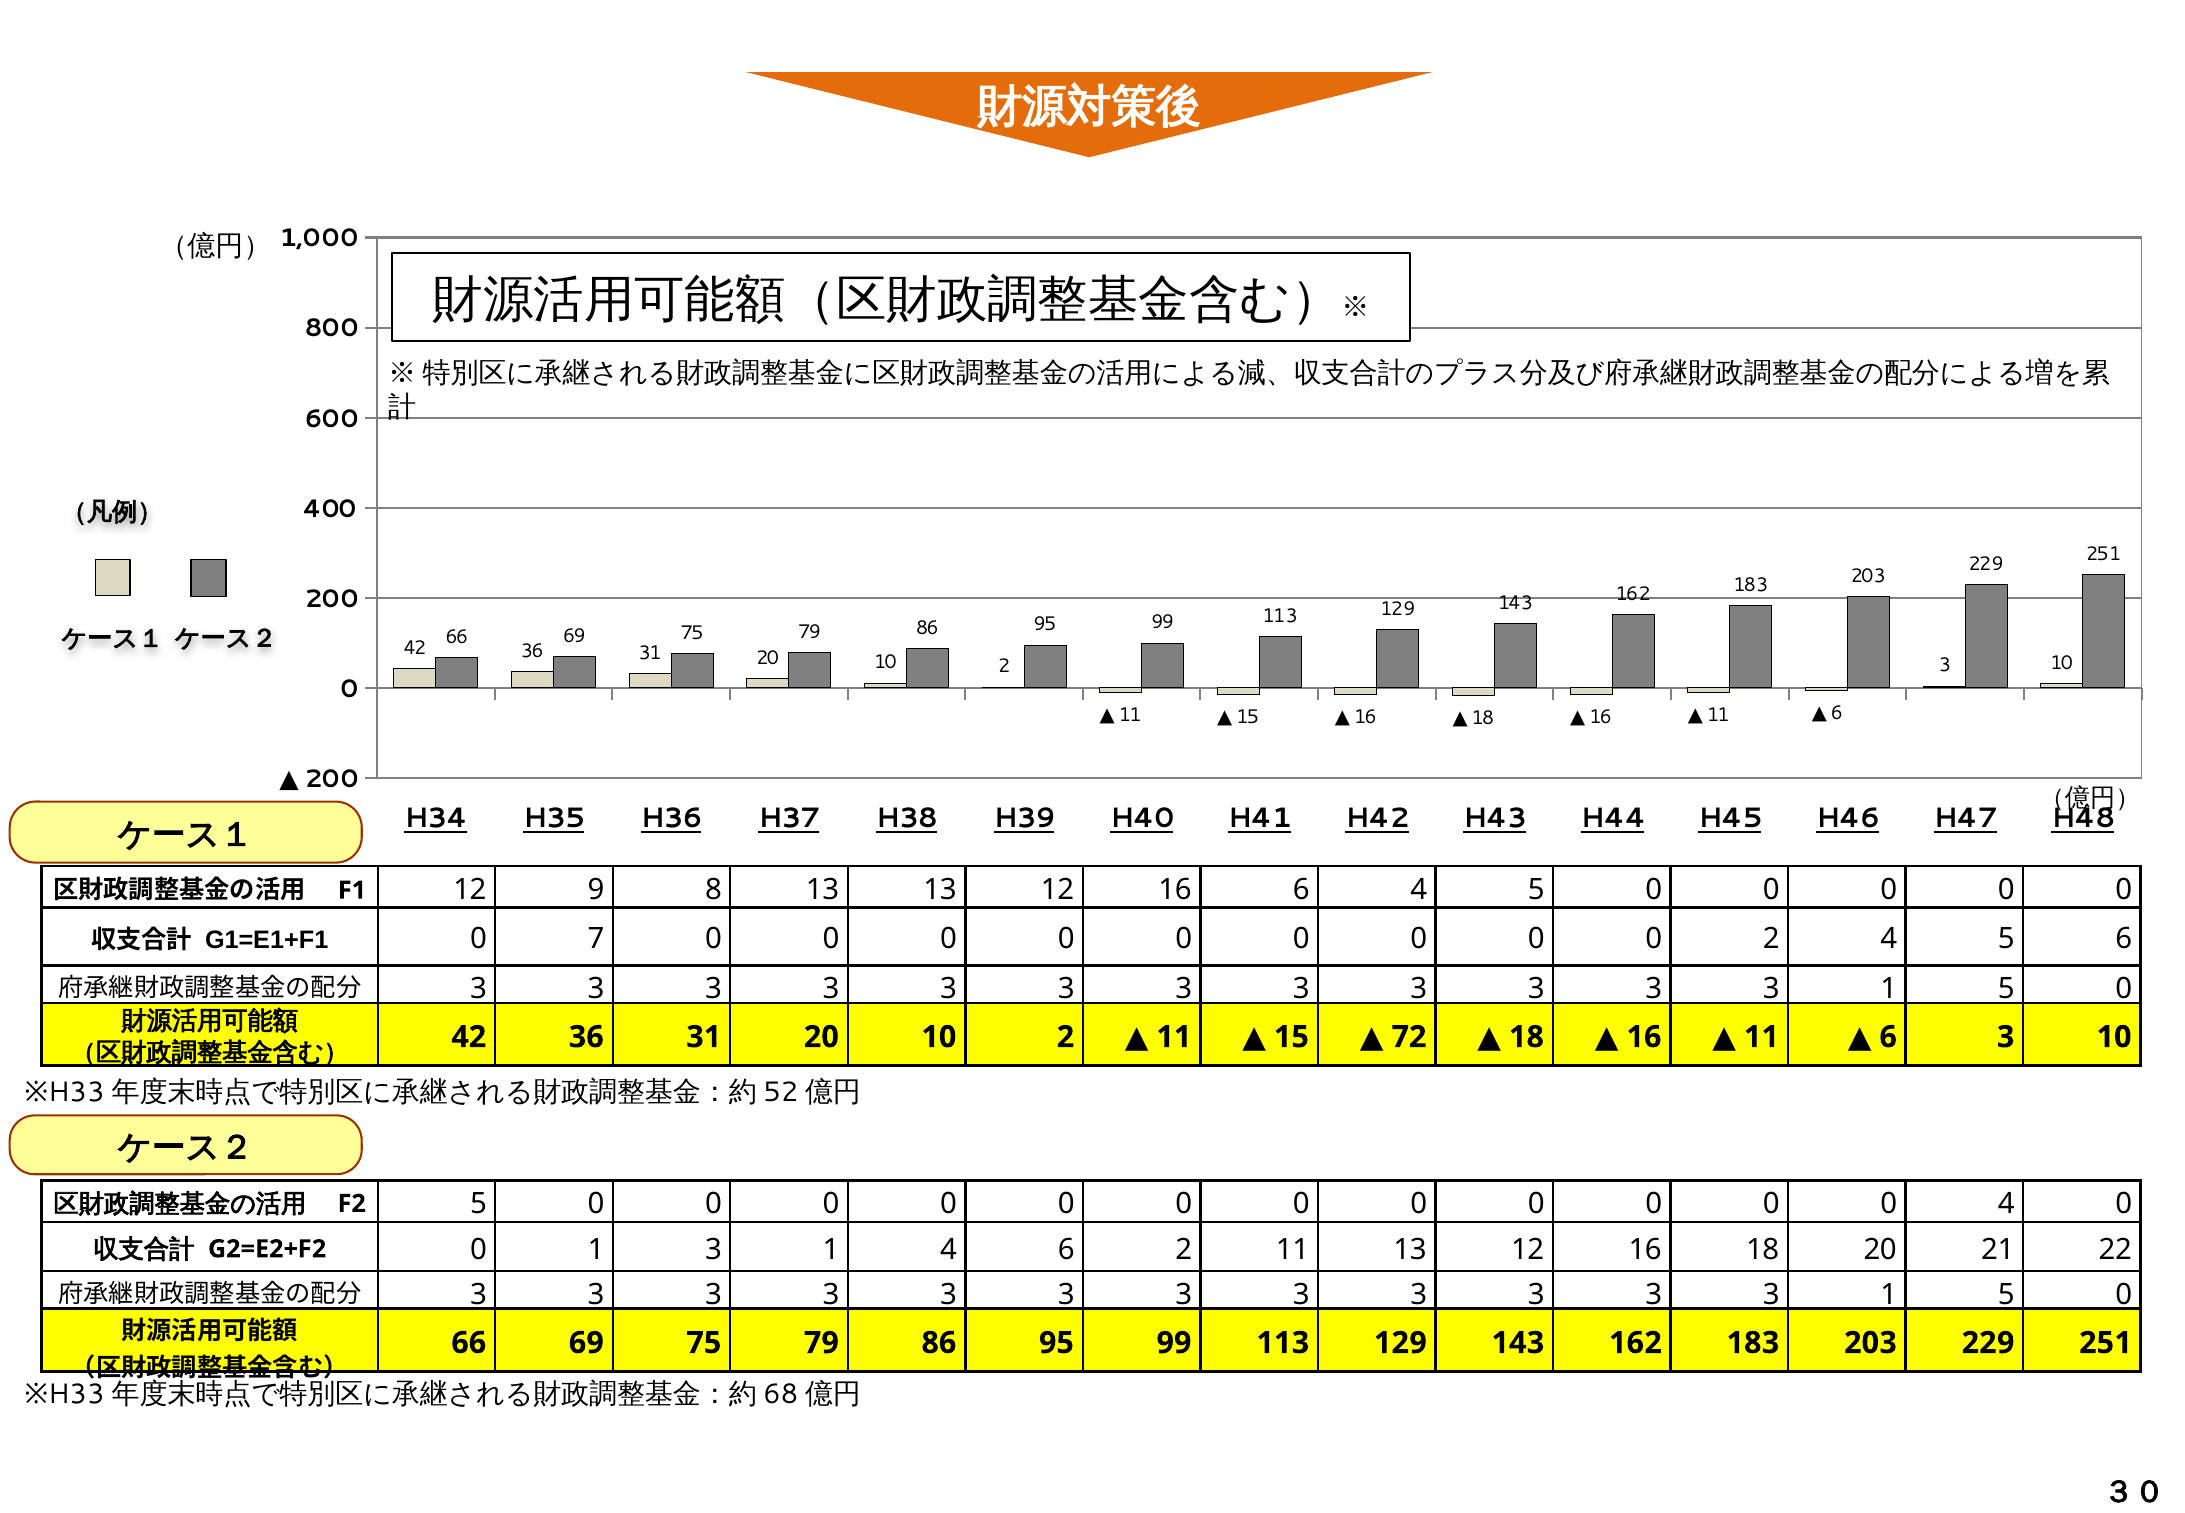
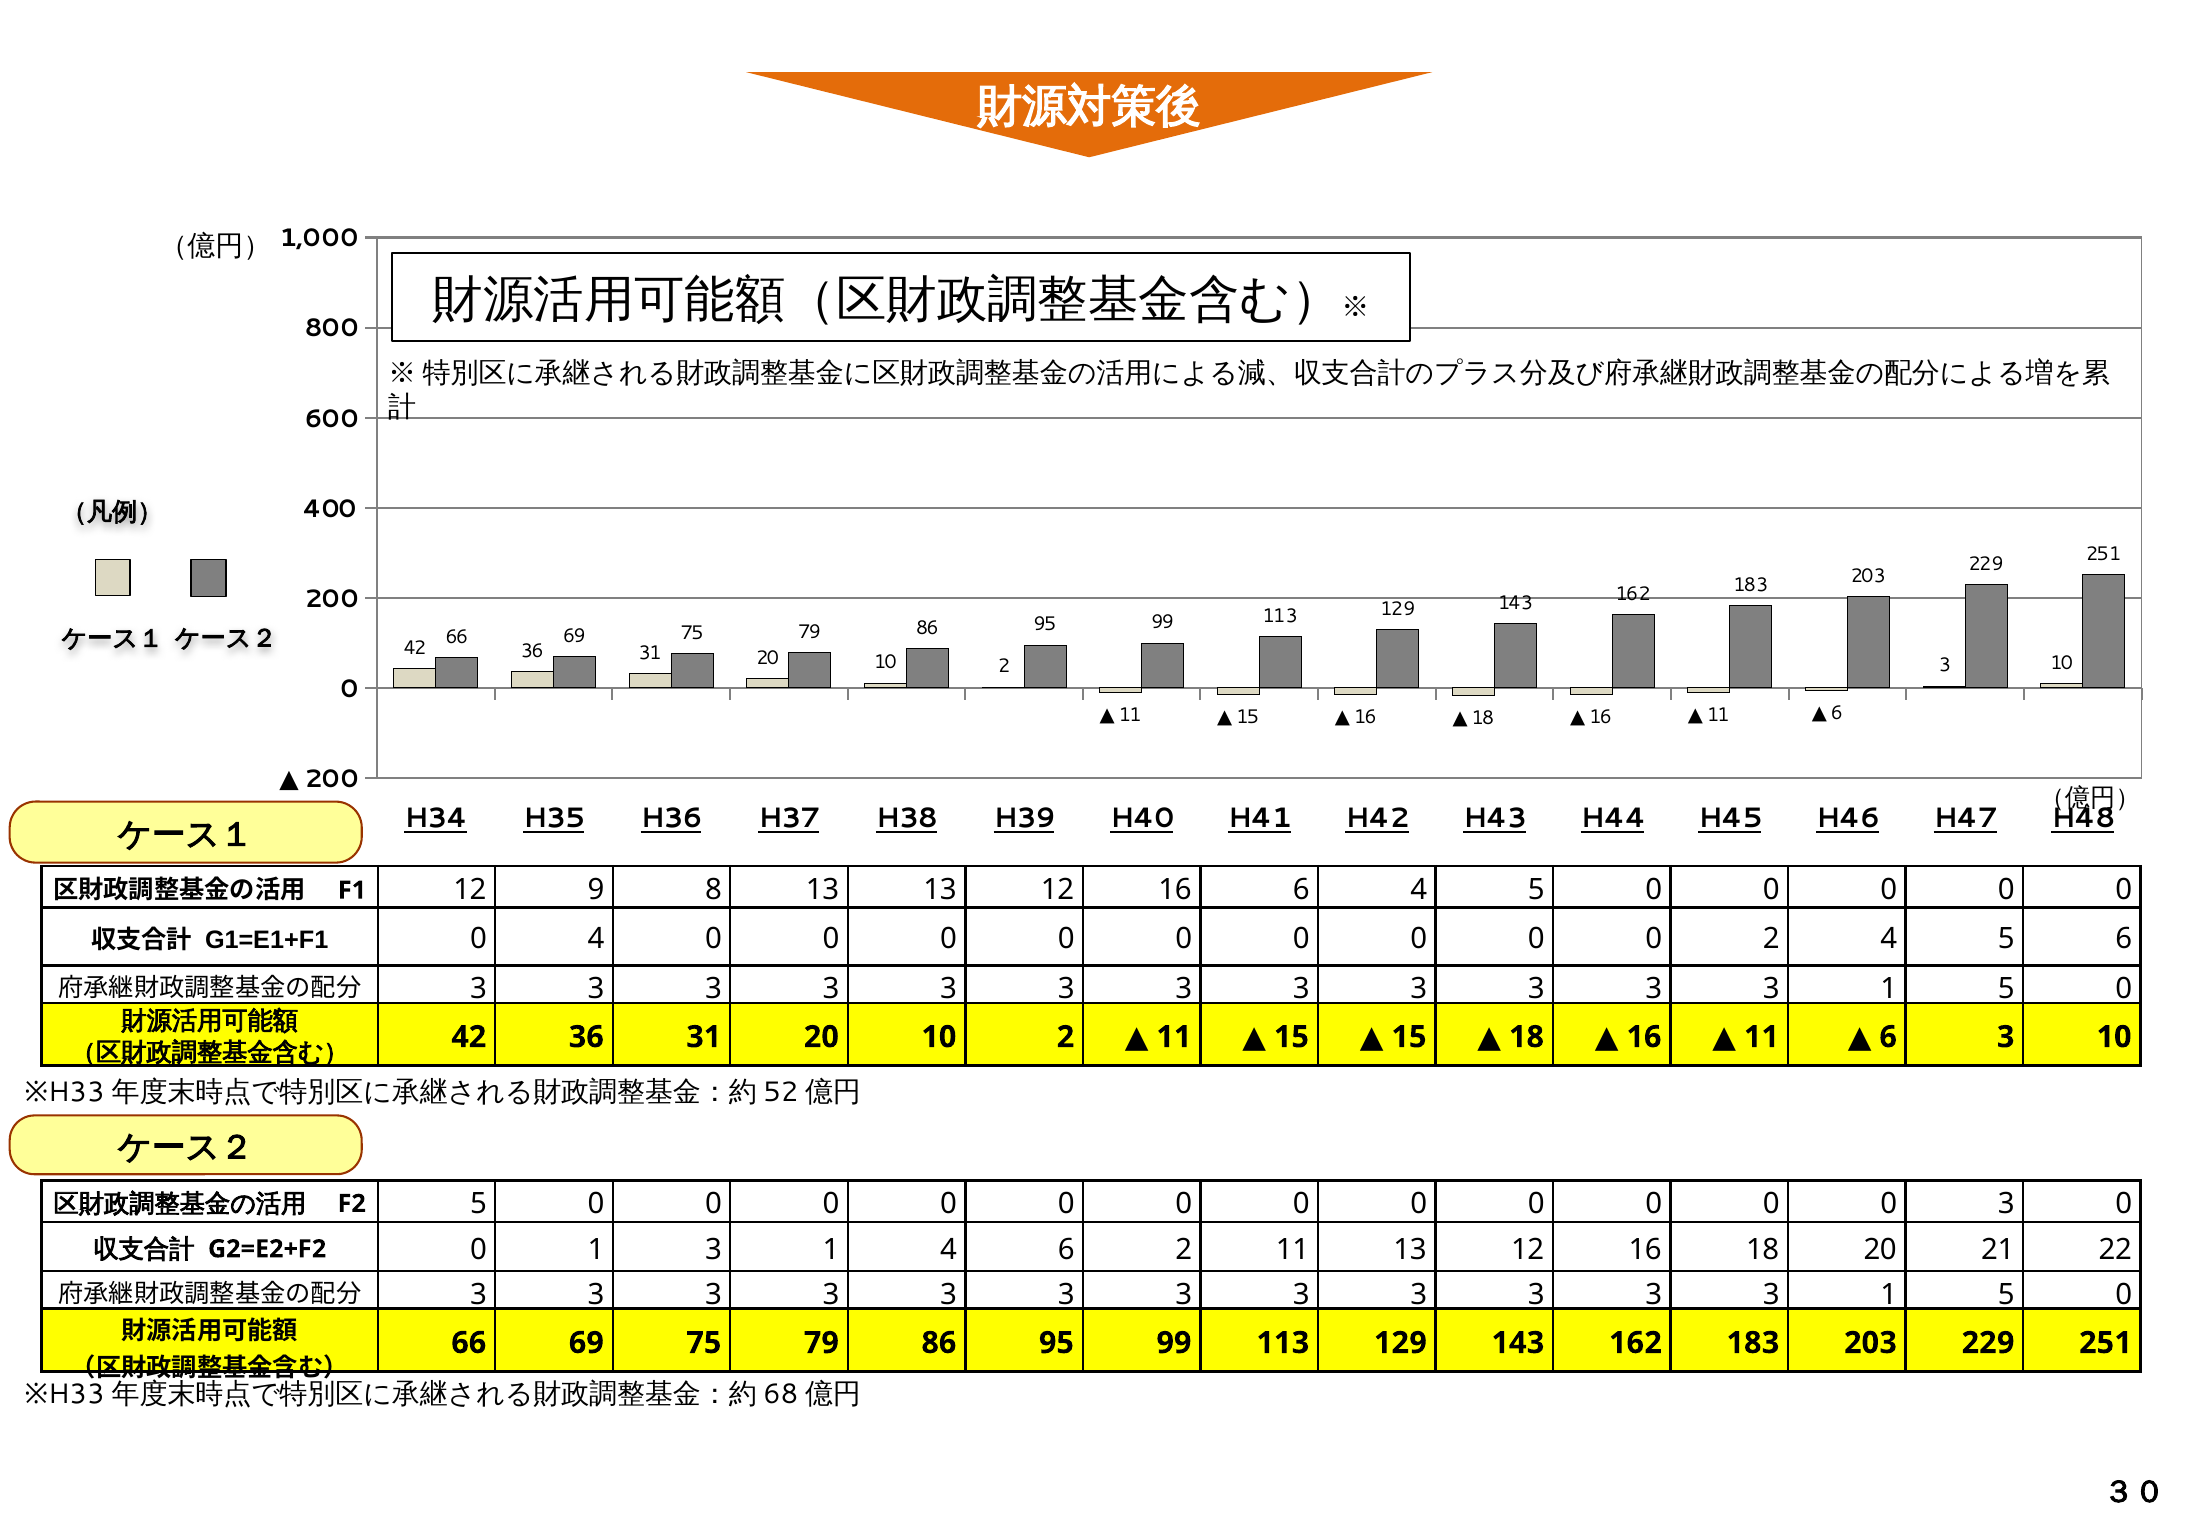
0 7: 7 -> 4
72 at (1409, 1037): 72 -> 15
0 4: 4 -> 3
